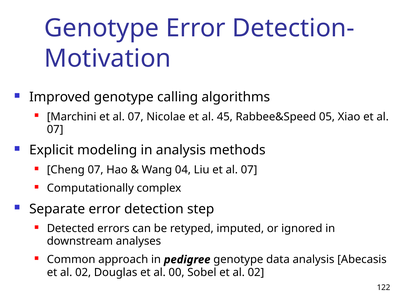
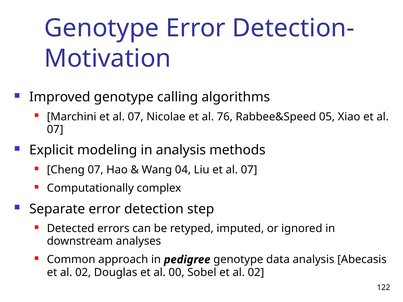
45: 45 -> 76
